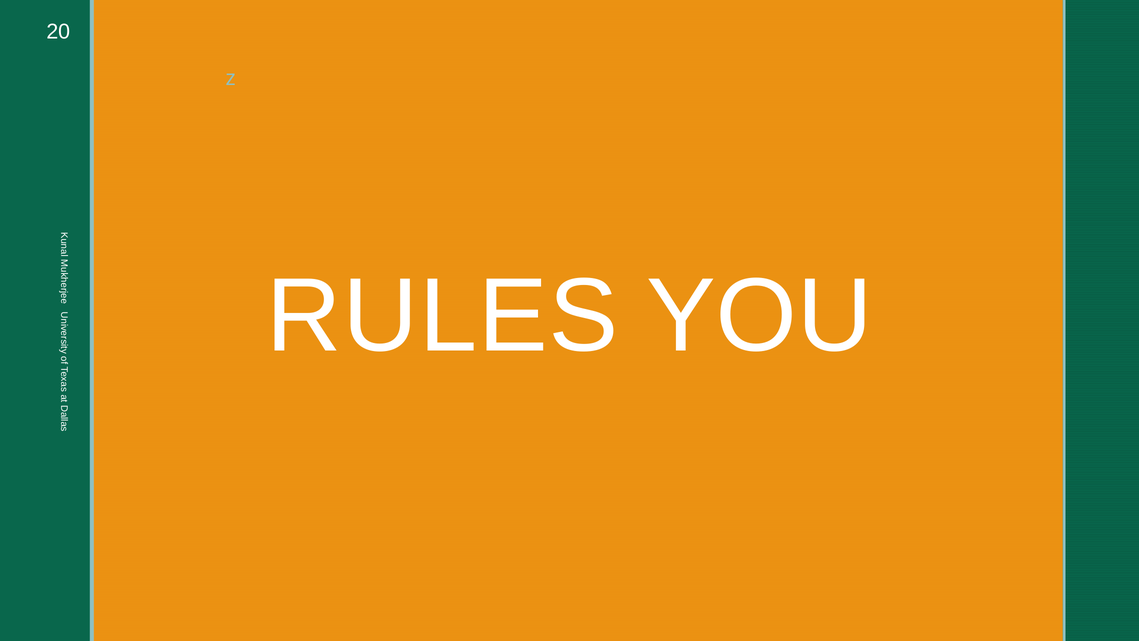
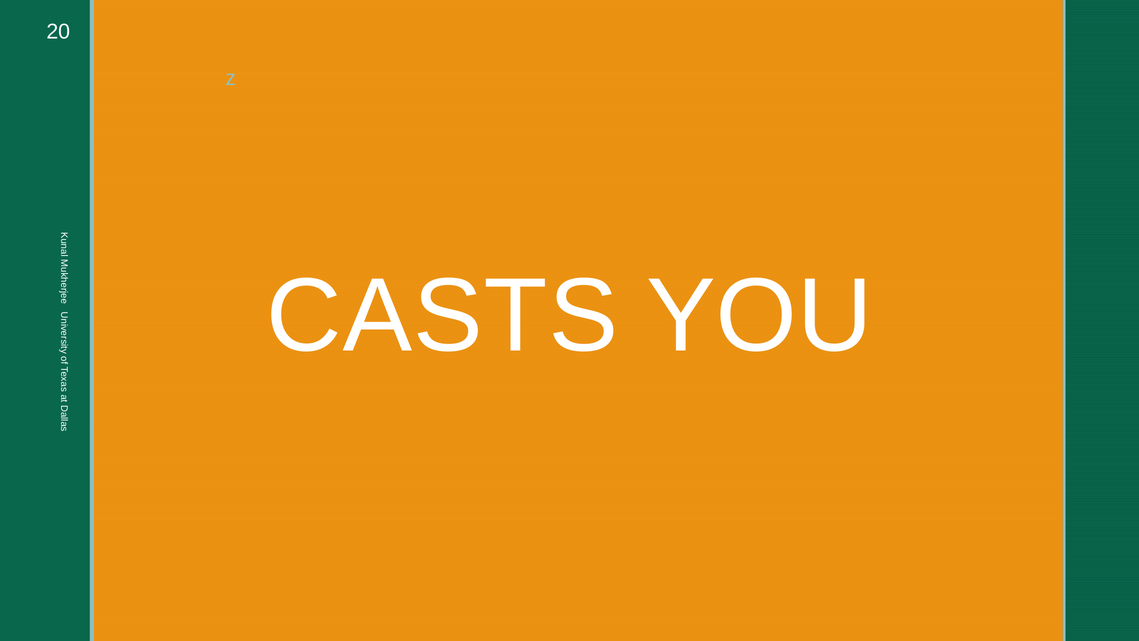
RULES: RULES -> CASTS
